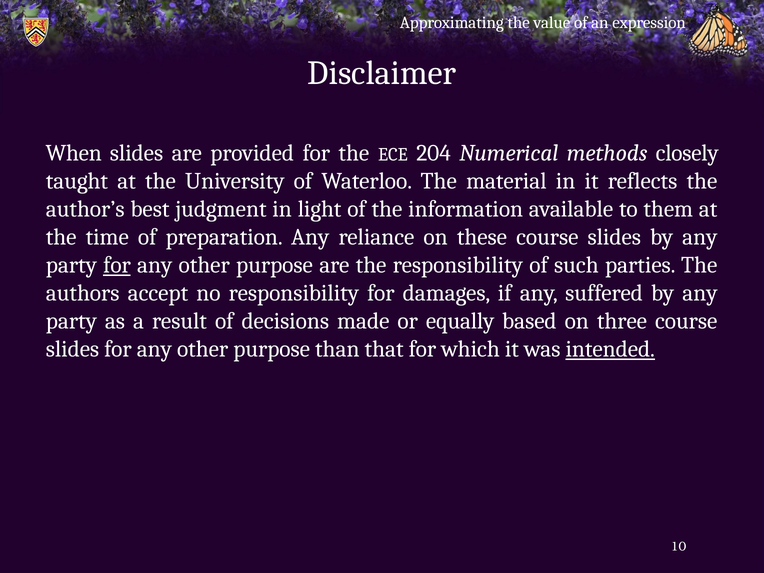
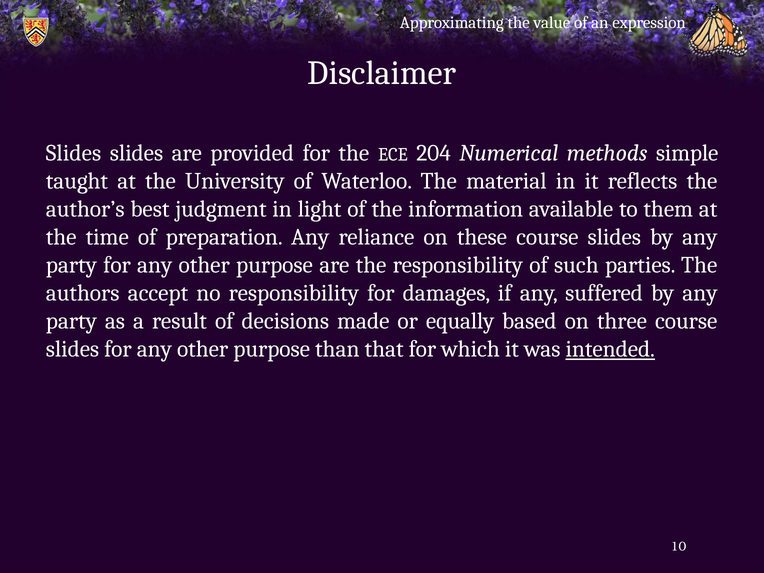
When at (74, 153): When -> Slides
closely: closely -> simple
for at (117, 265) underline: present -> none
